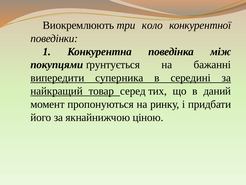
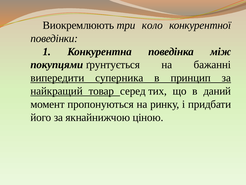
середині: середині -> принцип
